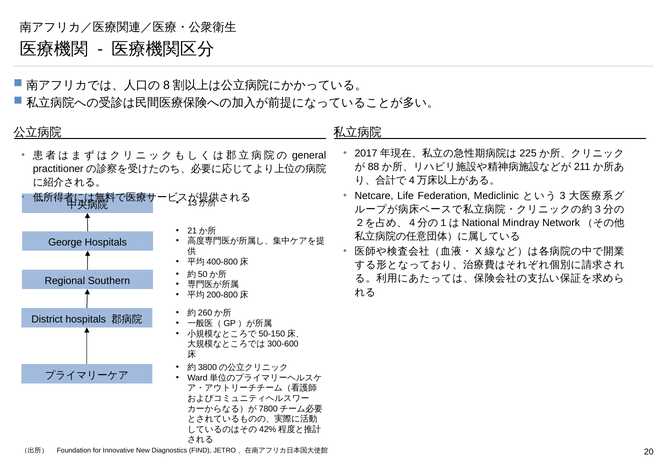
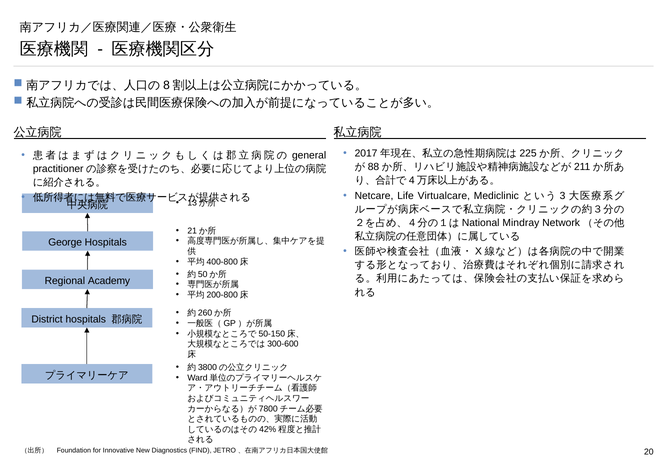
Federation: Federation -> Virtualcare
Southern: Southern -> Academy
